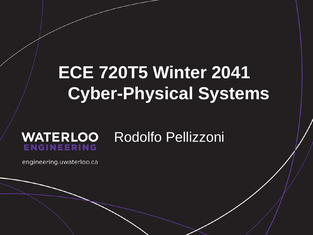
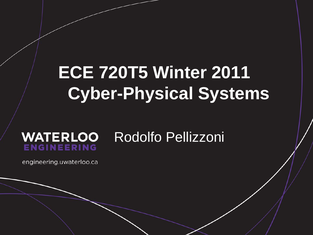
2041: 2041 -> 2011
